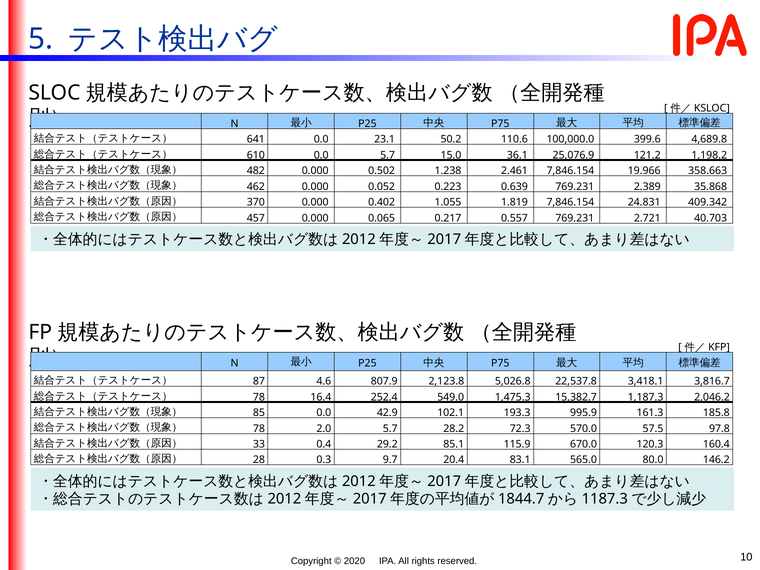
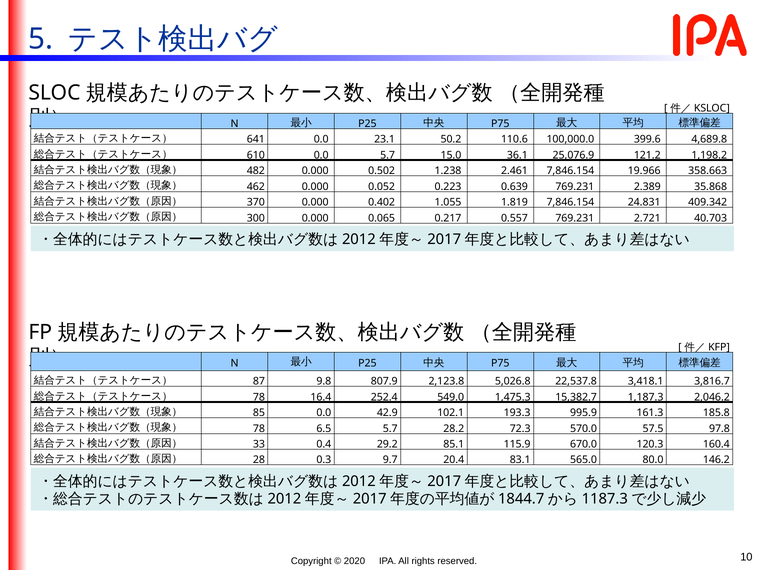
457: 457 -> 300
4.6: 4.6 -> 9.8
2.0: 2.0 -> 6.5
